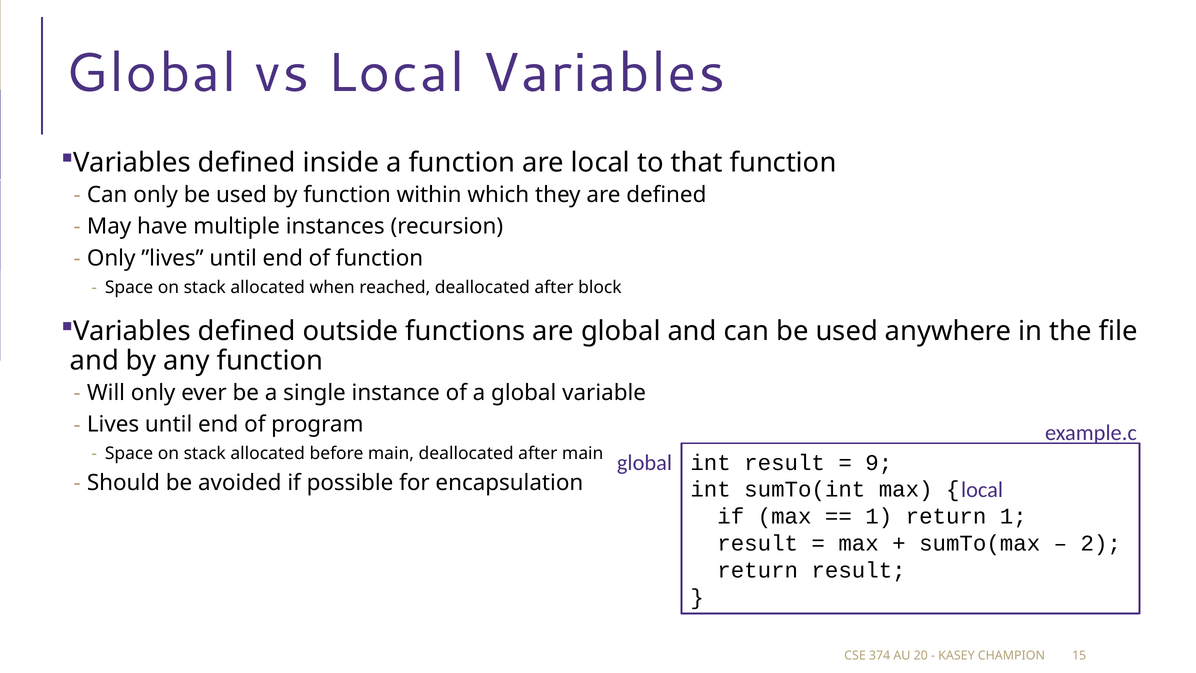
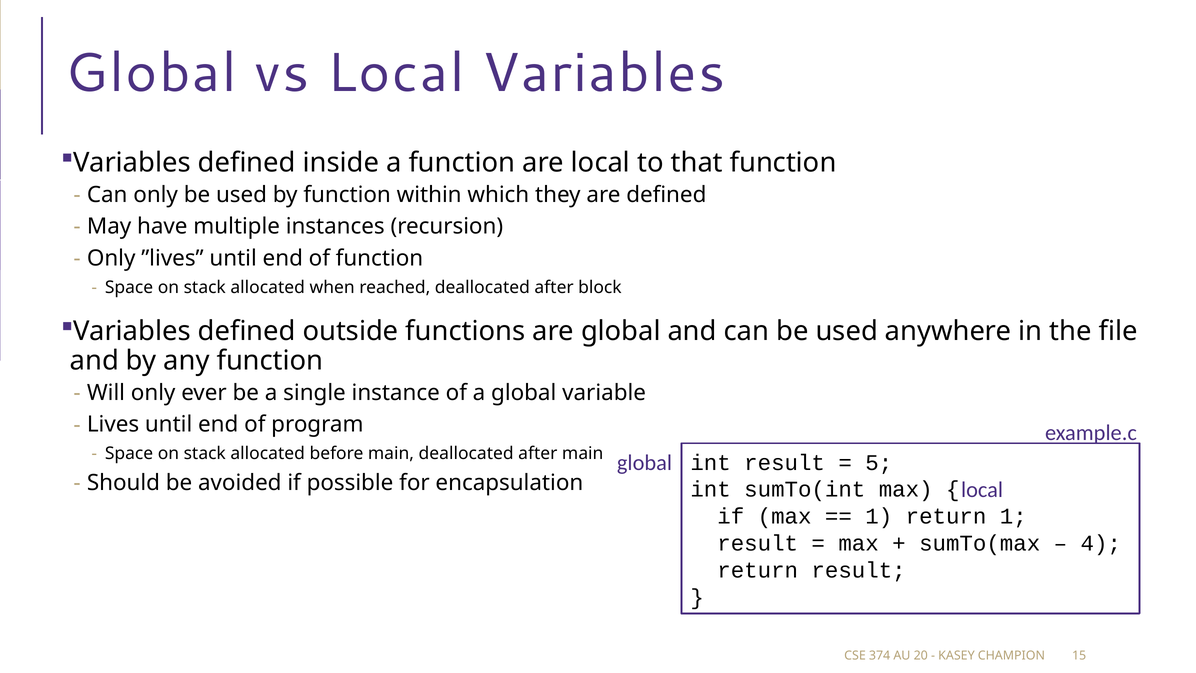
9: 9 -> 5
2: 2 -> 4
